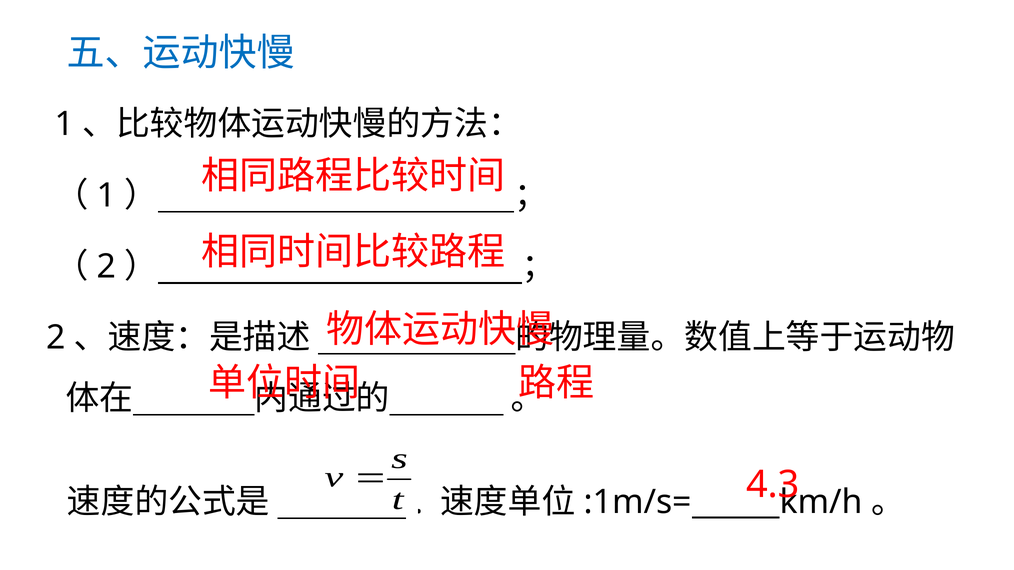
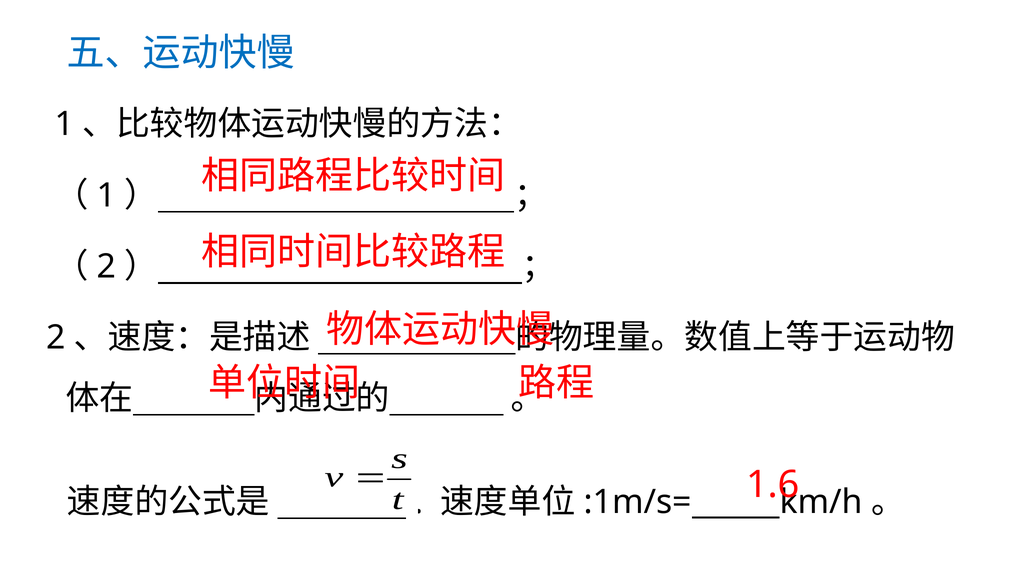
4.3: 4.3 -> 1.6
